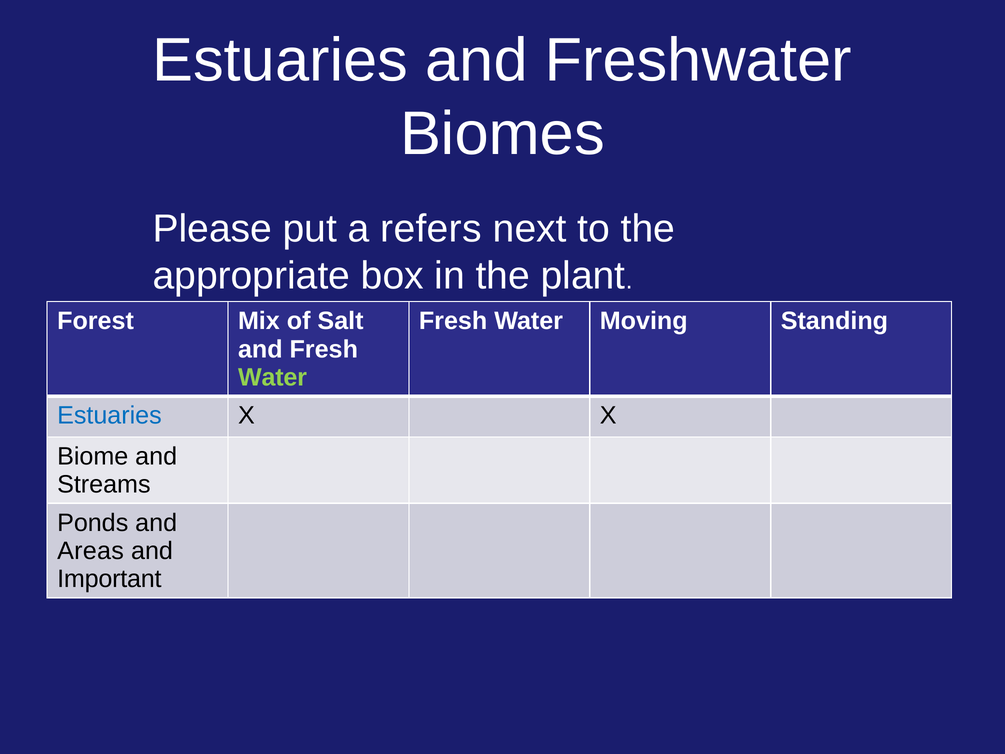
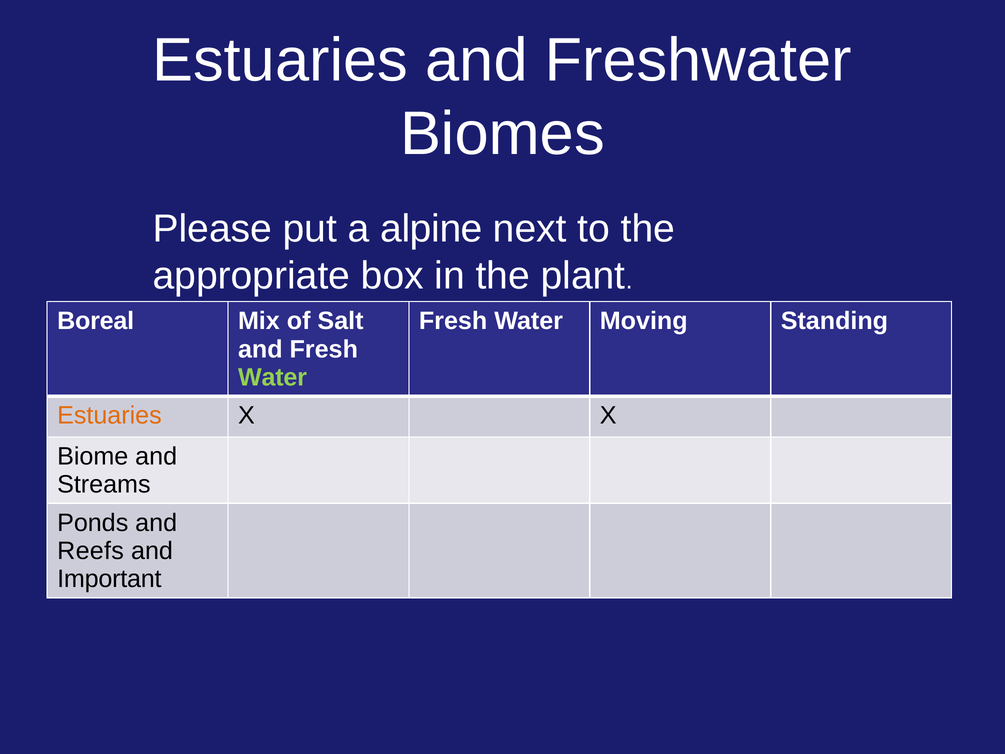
refers: refers -> alpine
Forest: Forest -> Boreal
Estuaries at (109, 416) colour: blue -> orange
Areas: Areas -> Reefs
